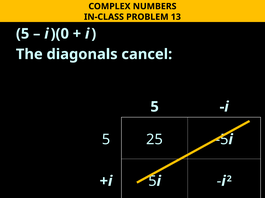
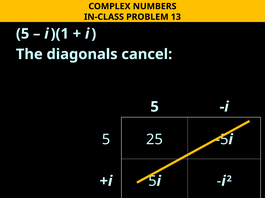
)(0: )(0 -> )(1
